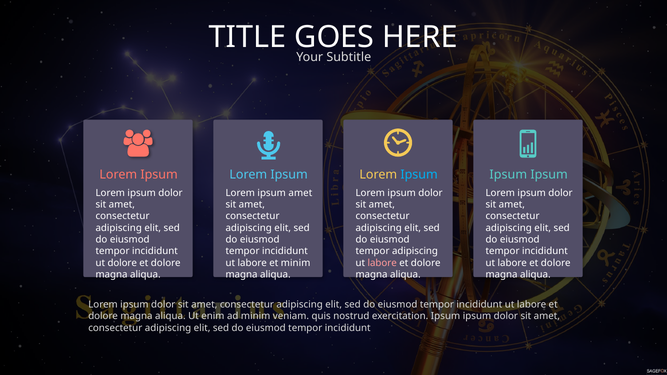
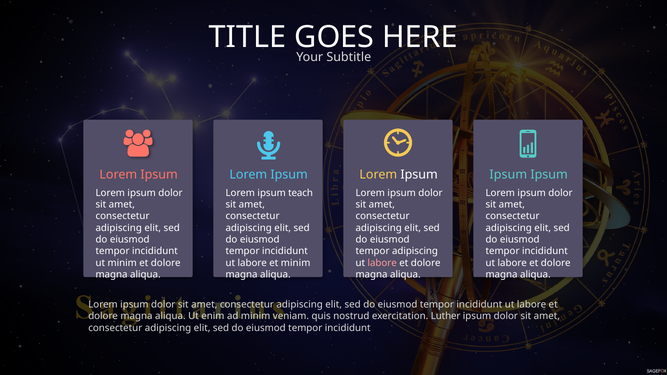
Ipsum at (419, 175) colour: light blue -> white
ipsum amet: amet -> teach
ut dolore: dolore -> minim
exercitation Ipsum: Ipsum -> Luther
